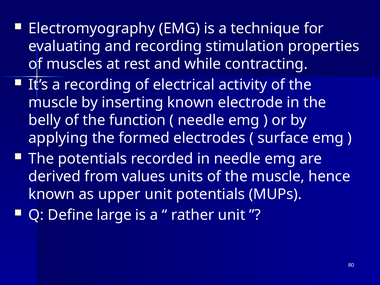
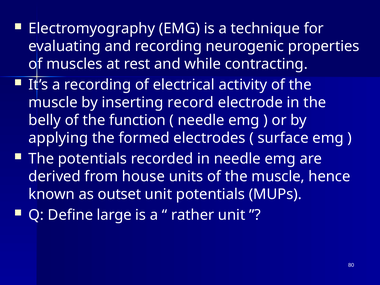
stimulation: stimulation -> neurogenic
inserting known: known -> record
values: values -> house
upper: upper -> outset
